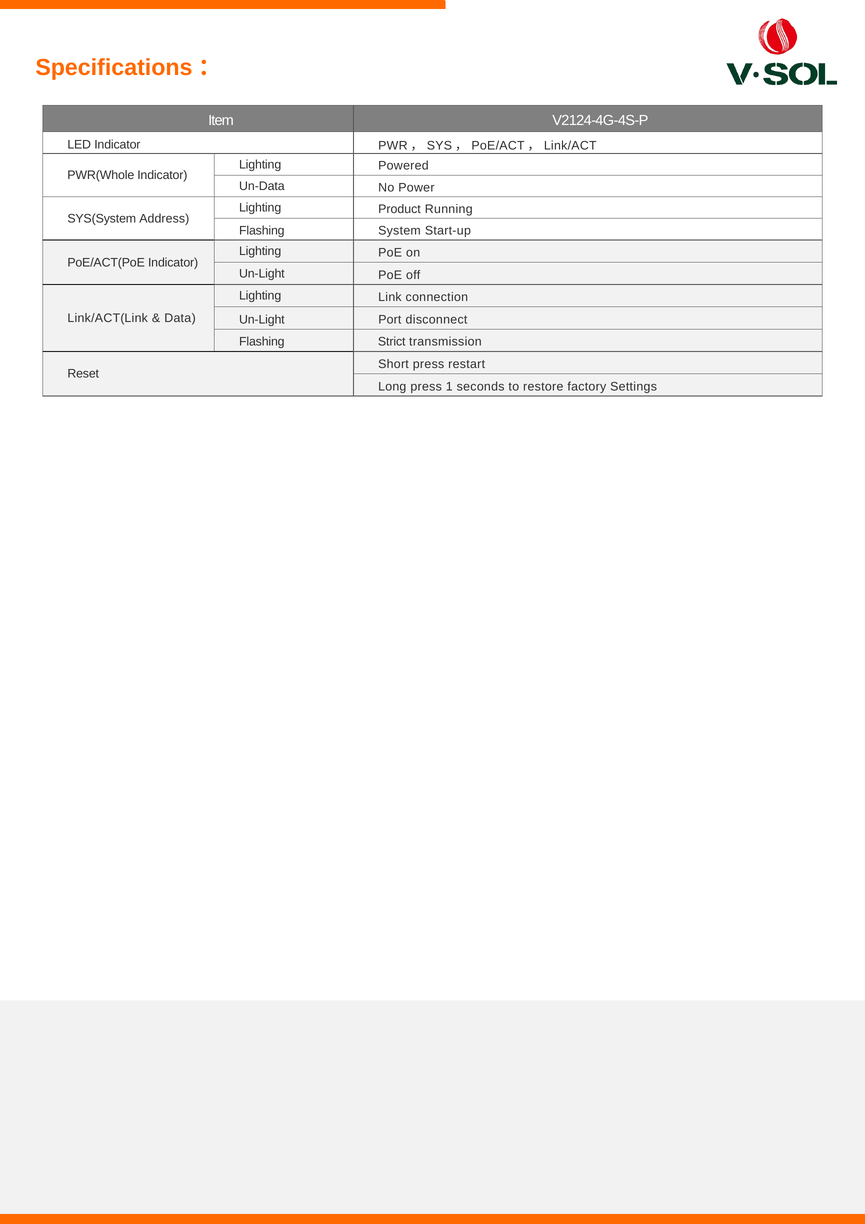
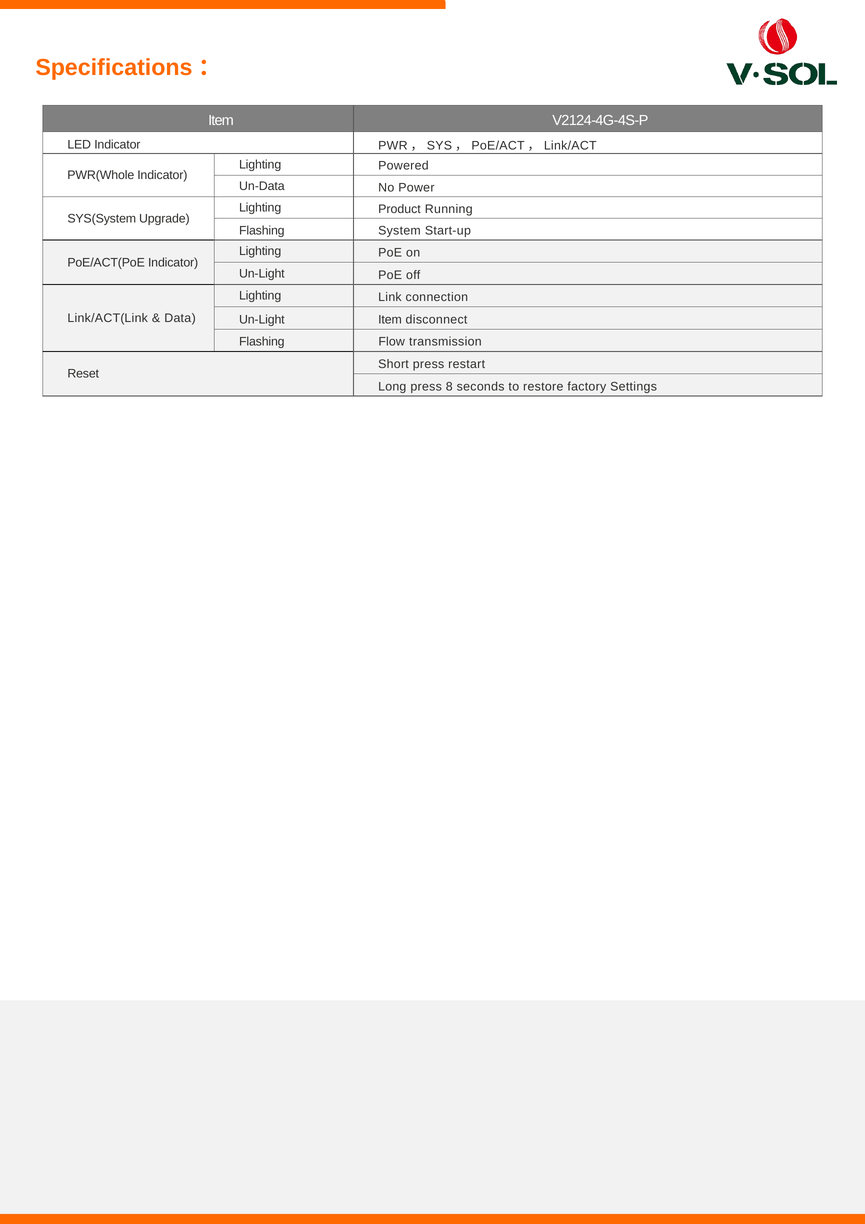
Address: Address -> Upgrade
Un-Light Port: Port -> Item
Strict: Strict -> Flow
1: 1 -> 8
